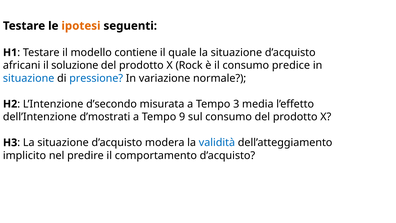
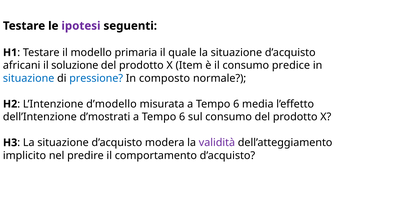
ipotesi colour: orange -> purple
contiene: contiene -> primaria
Rock: Rock -> Item
variazione: variazione -> composto
d’secondo: d’secondo -> d’modello
misurata a Tempo 3: 3 -> 6
9 at (182, 117): 9 -> 6
validità colour: blue -> purple
